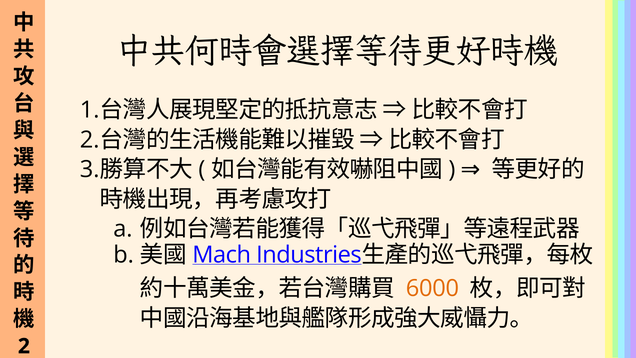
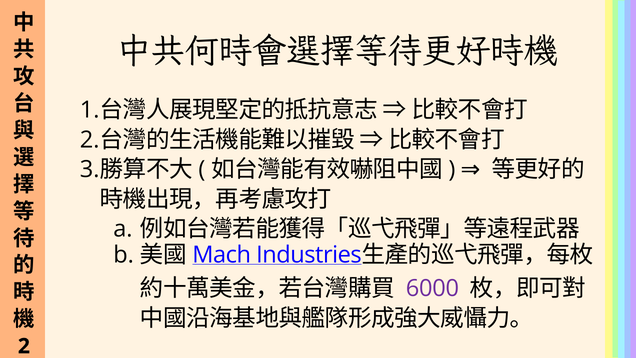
6000 colour: orange -> purple
